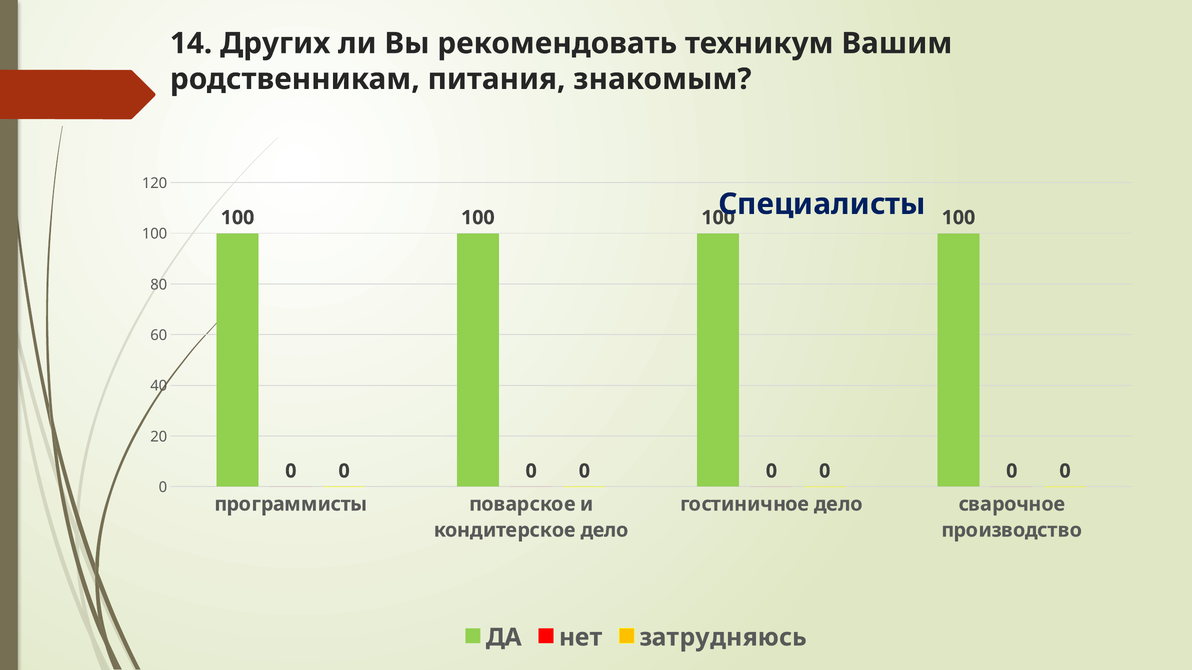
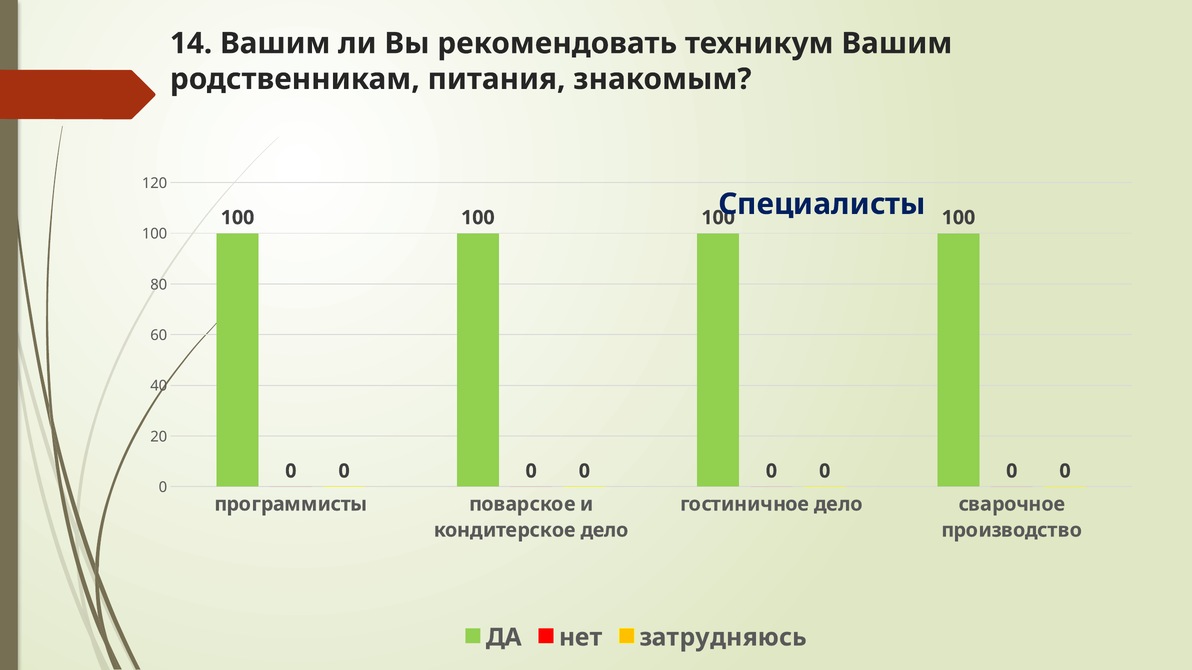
14 Других: Других -> Вашим
